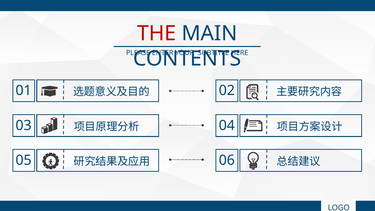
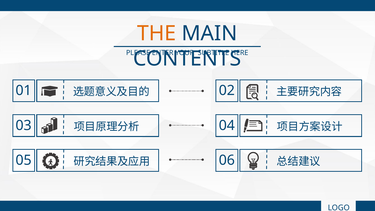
THE colour: red -> orange
